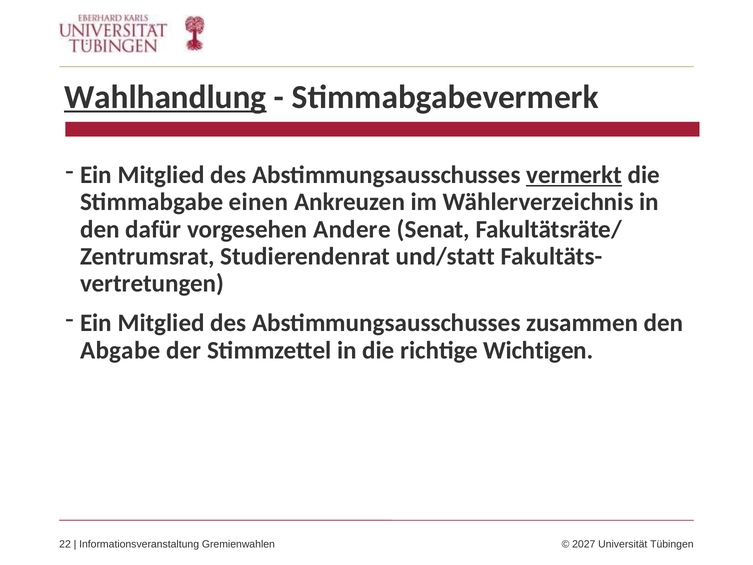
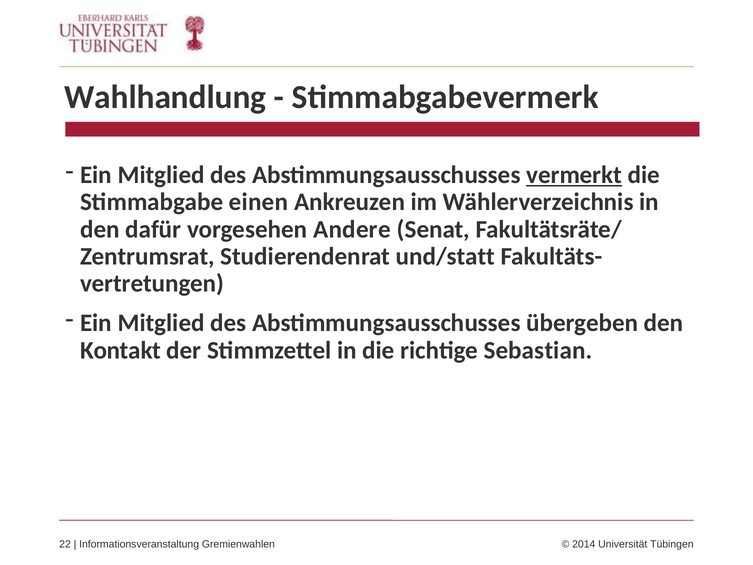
Wahlhandlung underline: present -> none
zusammen: zusammen -> übergeben
Abgabe: Abgabe -> Kontakt
Wichtigen: Wichtigen -> Sebastian
2027: 2027 -> 2014
